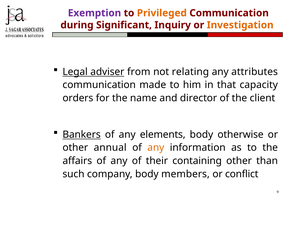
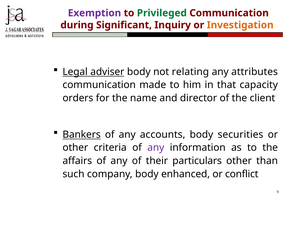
Privileged colour: orange -> green
adviser from: from -> body
elements: elements -> accounts
otherwise: otherwise -> securities
annual: annual -> criteria
any at (156, 148) colour: orange -> purple
containing: containing -> particulars
members: members -> enhanced
